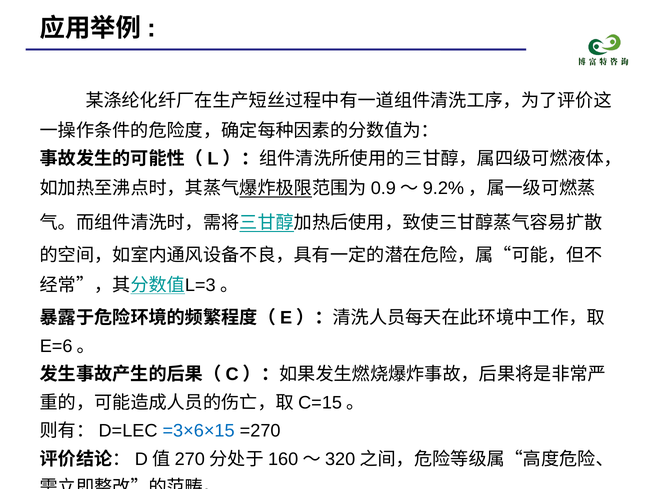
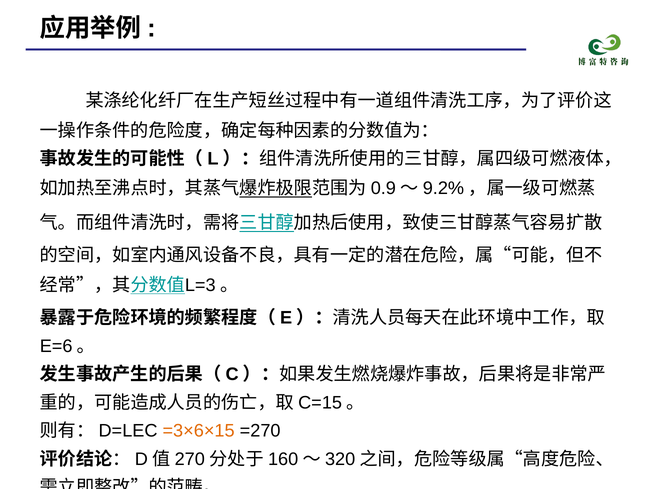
=3×6×15 colour: blue -> orange
